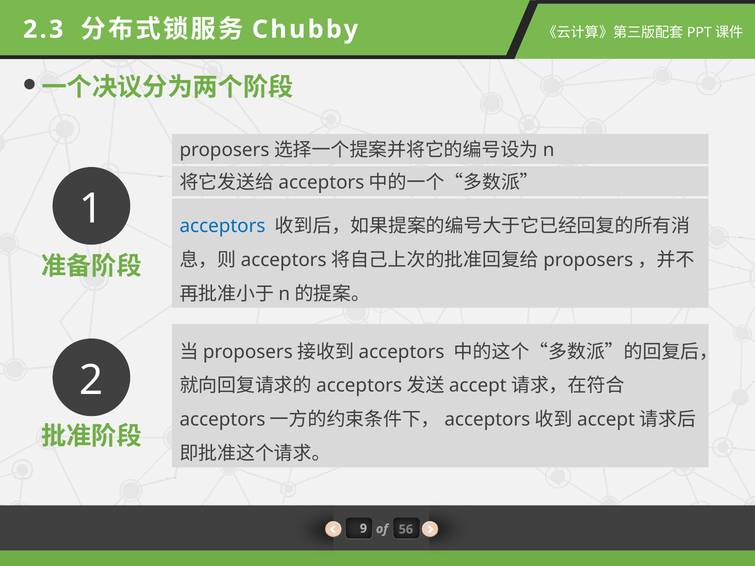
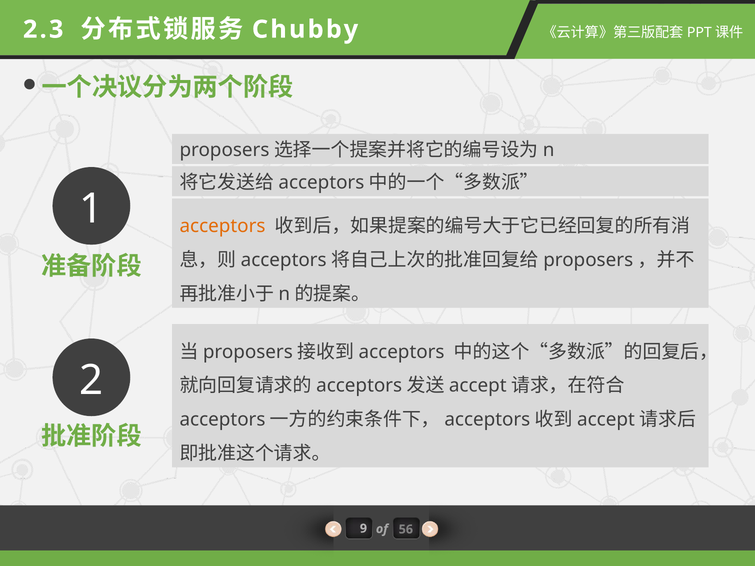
acceptors colour: blue -> orange
